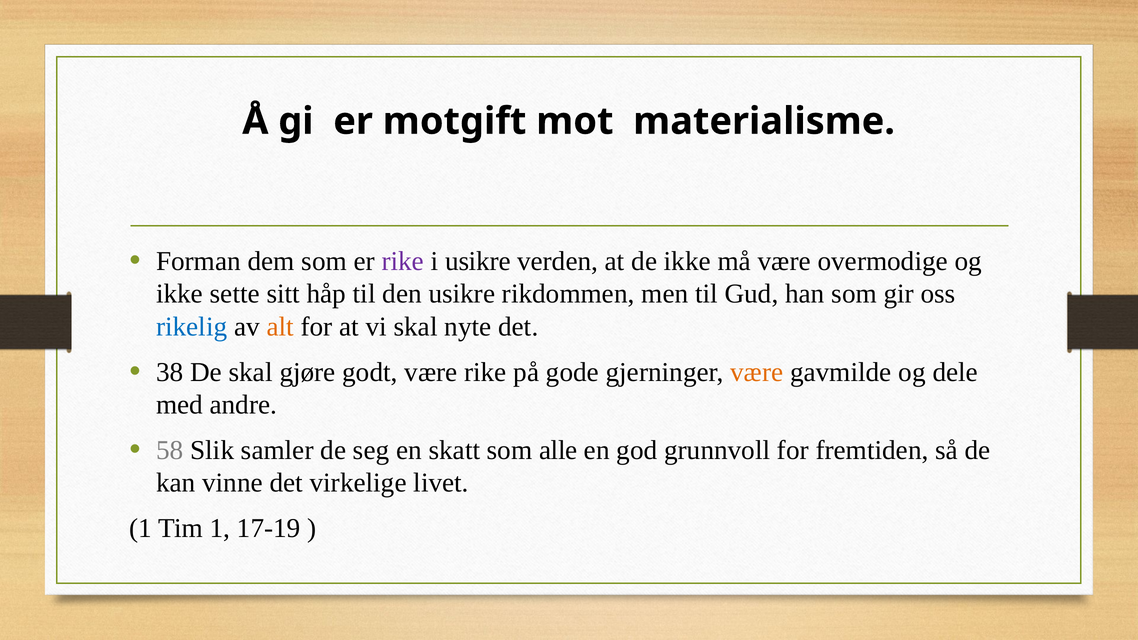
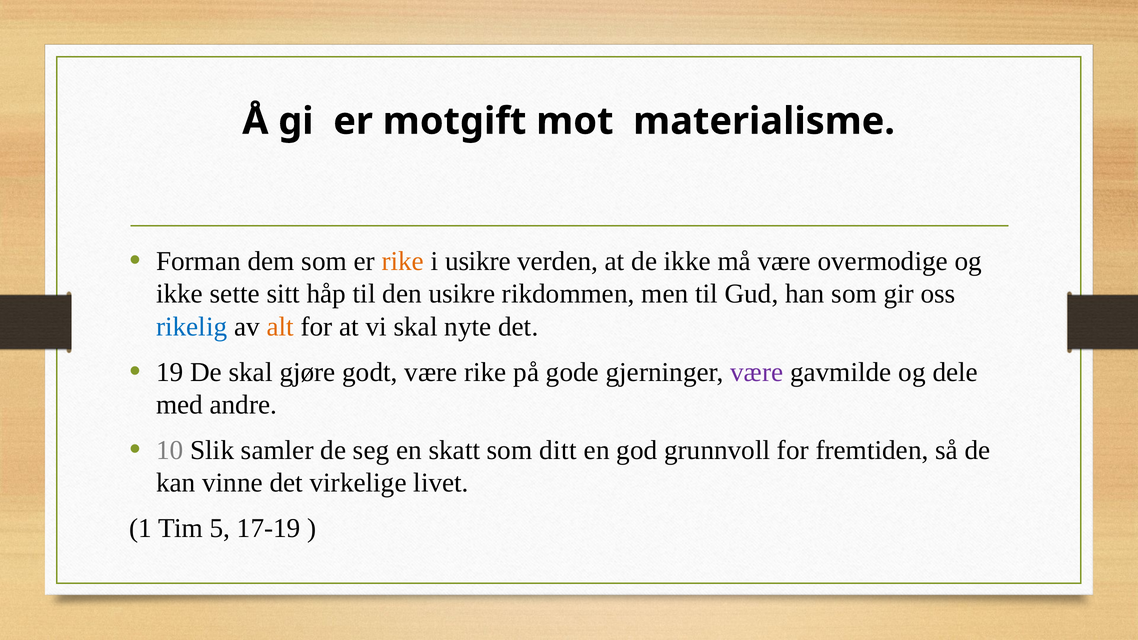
rike at (403, 261) colour: purple -> orange
38: 38 -> 19
være at (757, 372) colour: orange -> purple
58: 58 -> 10
alle: alle -> ditt
Tim 1: 1 -> 5
